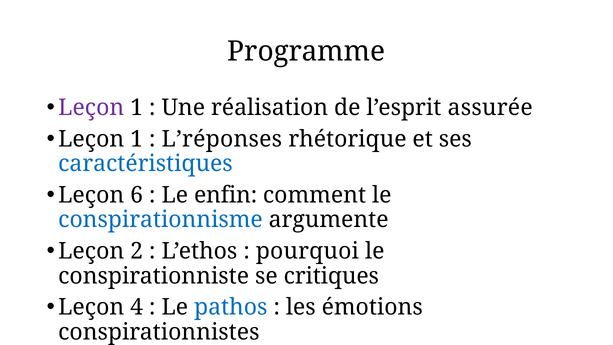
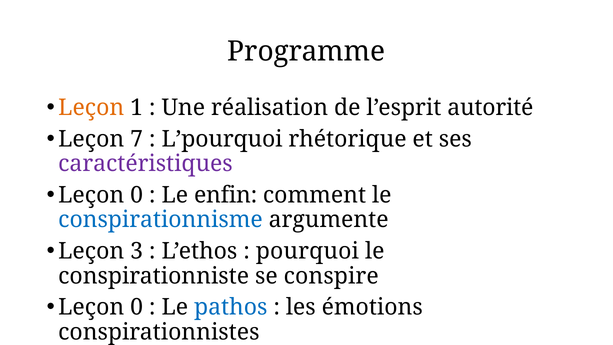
Leçon at (91, 108) colour: purple -> orange
assurée: assurée -> autorité
1 at (137, 139): 1 -> 7
L’réponses: L’réponses -> L’pourquoi
caractéristiques colour: blue -> purple
6 at (137, 195): 6 -> 0
2: 2 -> 3
critiques: critiques -> conspire
4 at (137, 307): 4 -> 0
